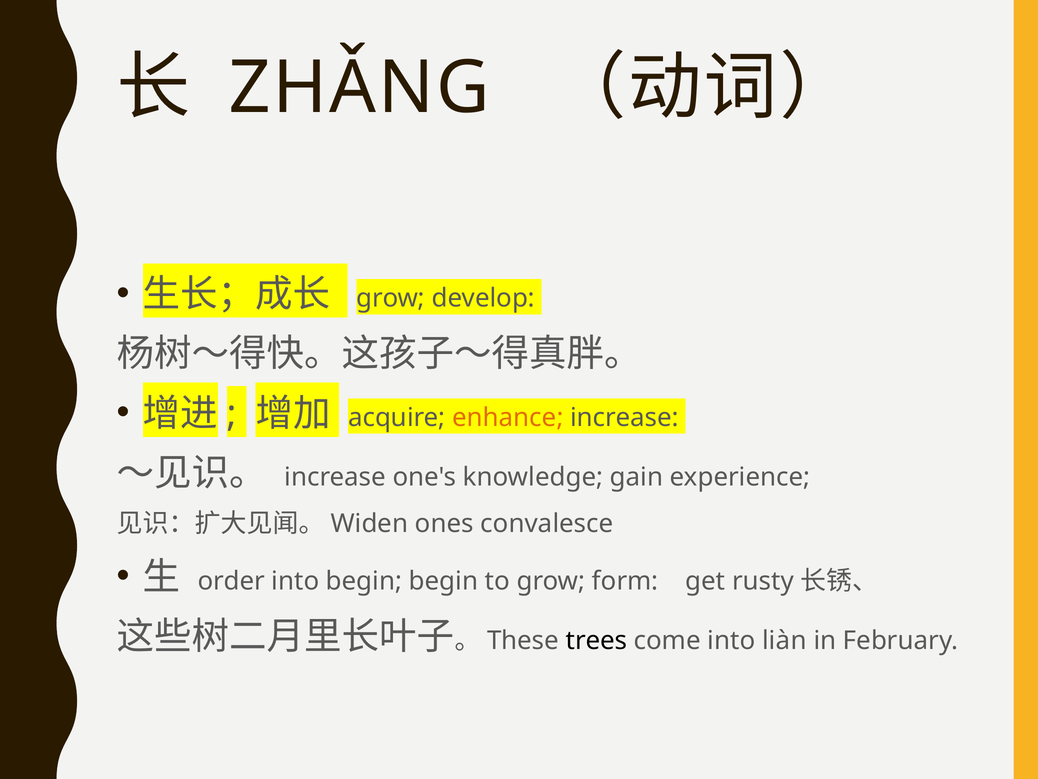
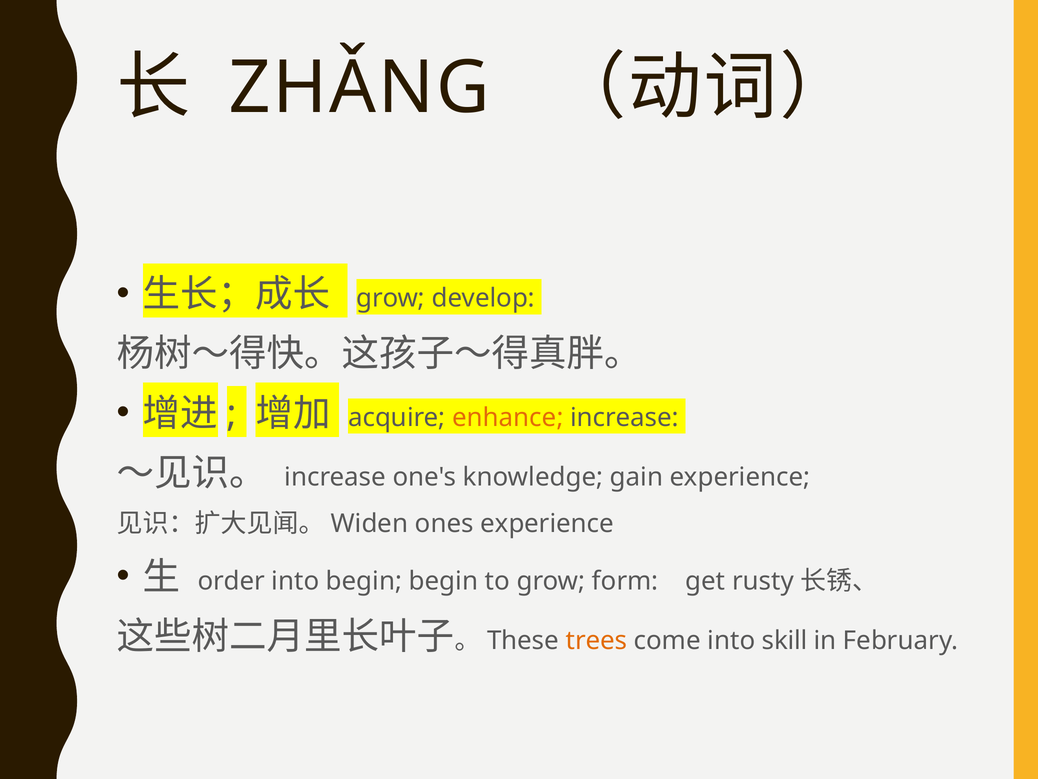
ones convalesce: convalesce -> experience
trees colour: black -> orange
liàn: liàn -> skill
